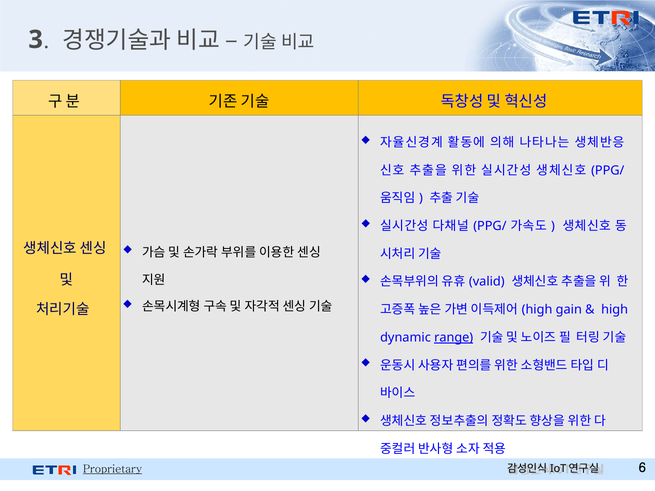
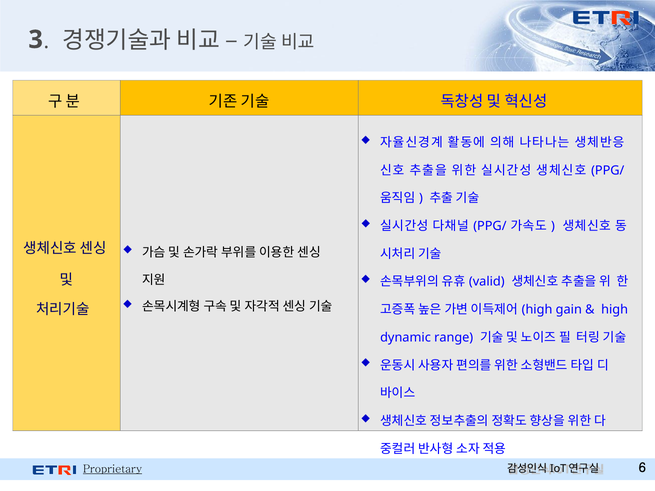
range underline: present -> none
